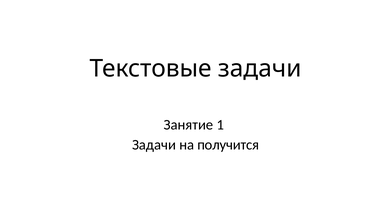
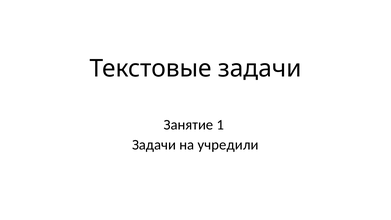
получится: получится -> учредили
